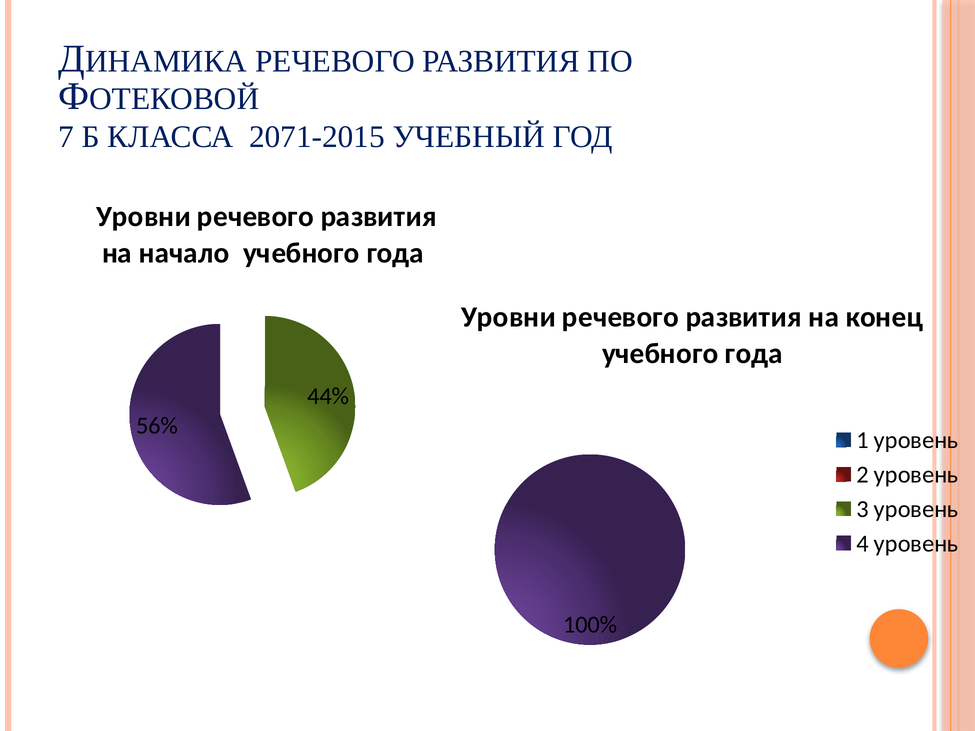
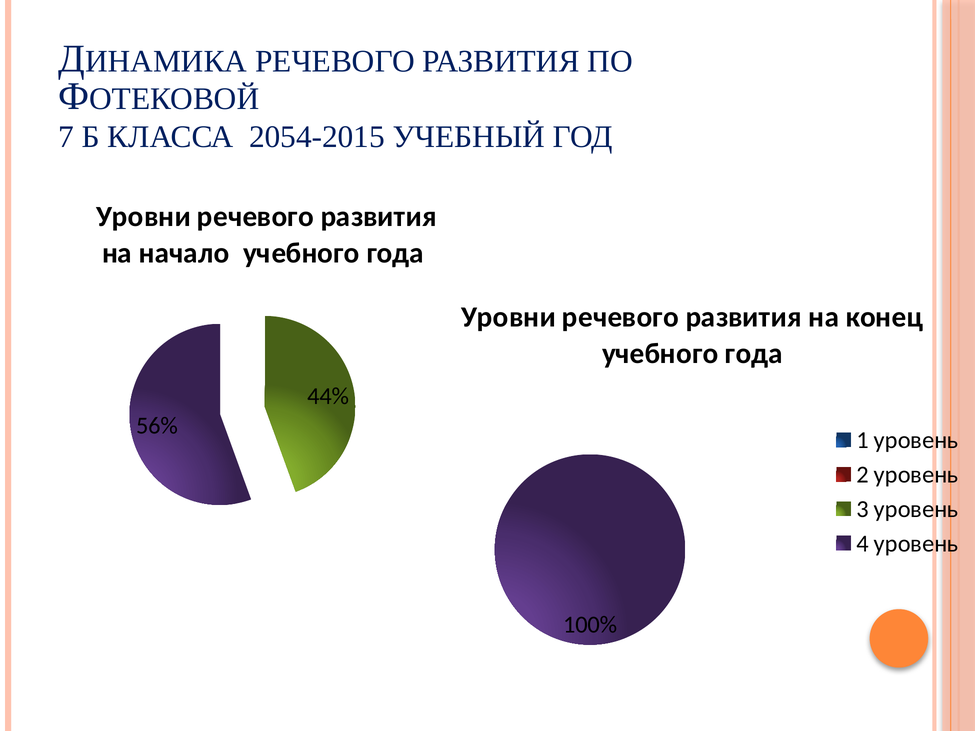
2071-2015: 2071-2015 -> 2054-2015
